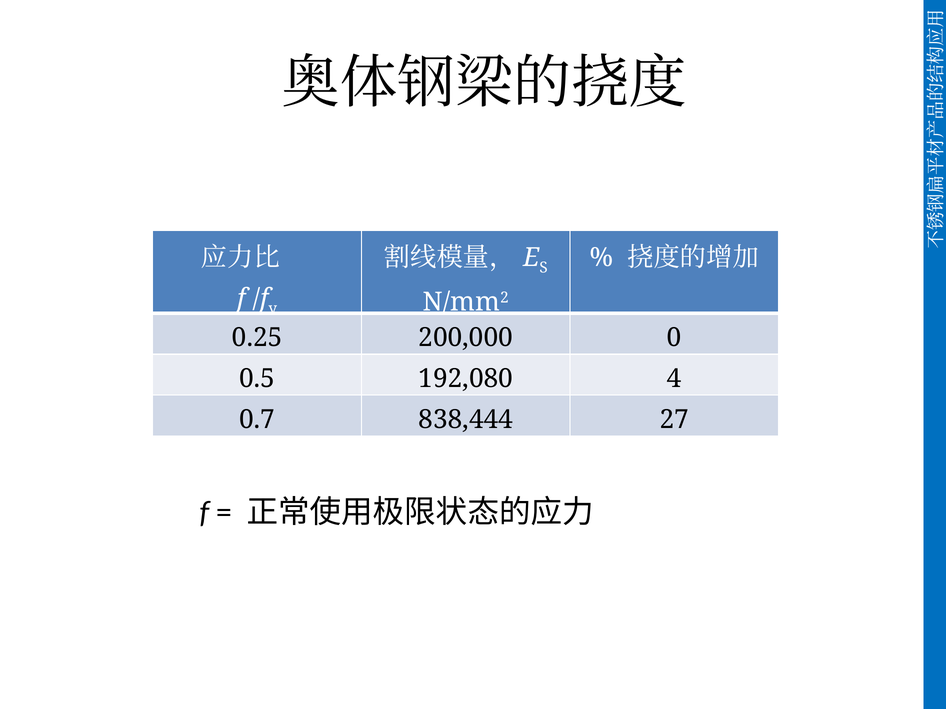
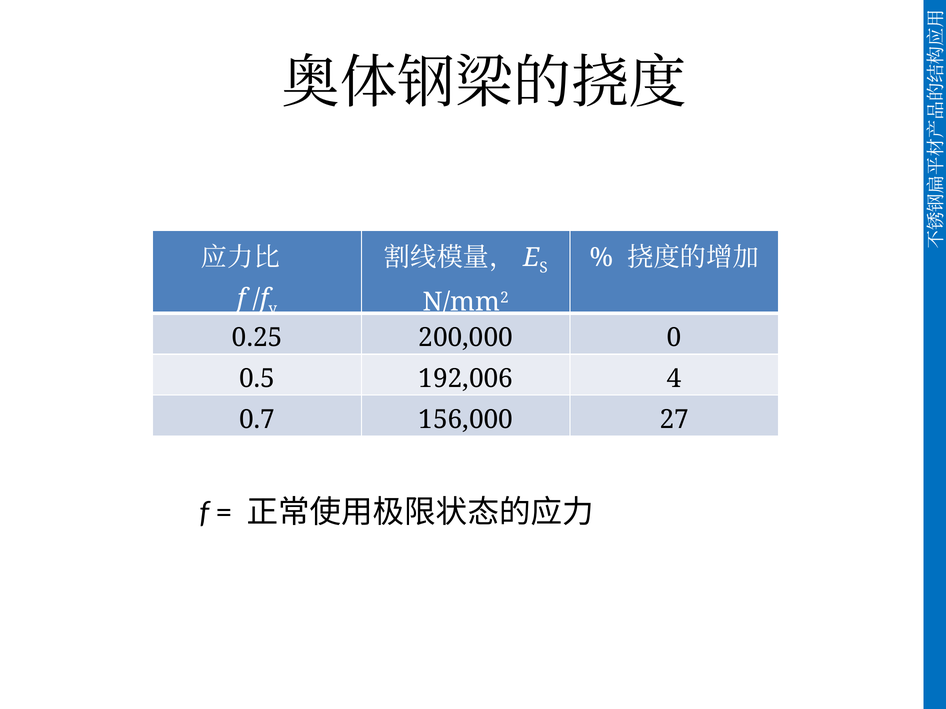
192,080: 192,080 -> 192,006
838,444: 838,444 -> 156,000
